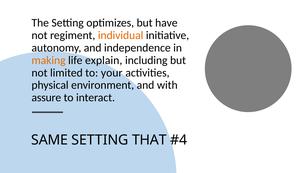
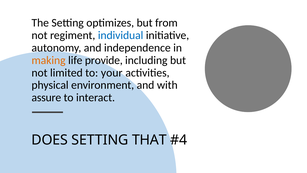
have: have -> from
individual colour: orange -> blue
explain: explain -> provide
SAME: SAME -> DOES
